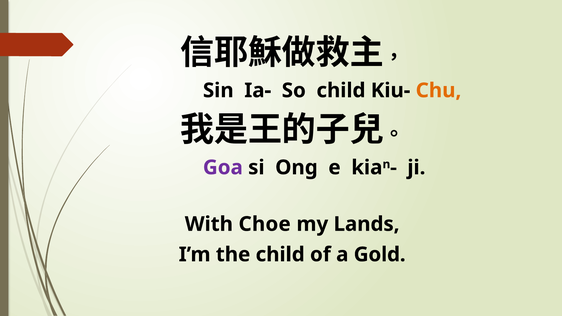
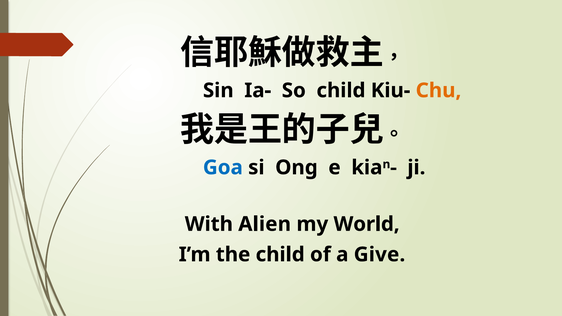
Goa colour: purple -> blue
Choe: Choe -> Alien
Lands: Lands -> World
Gold: Gold -> Give
